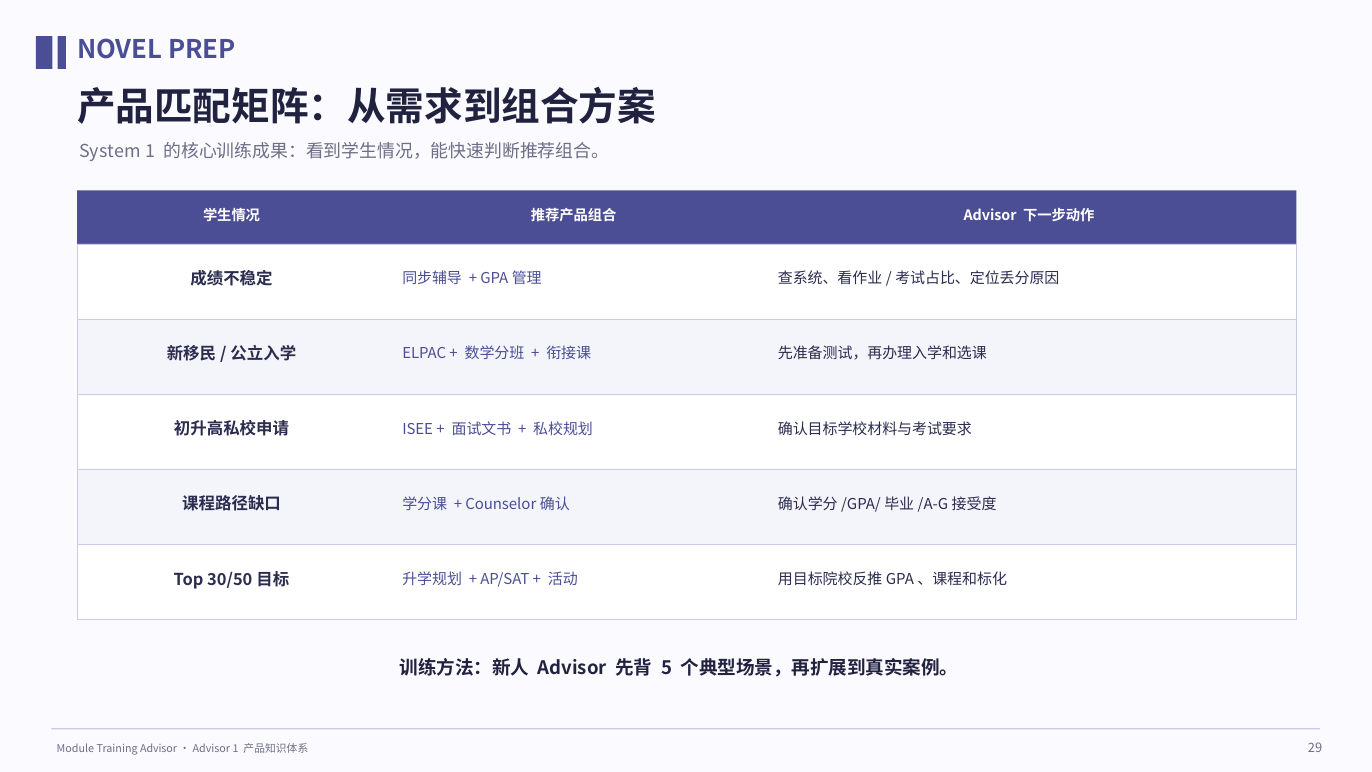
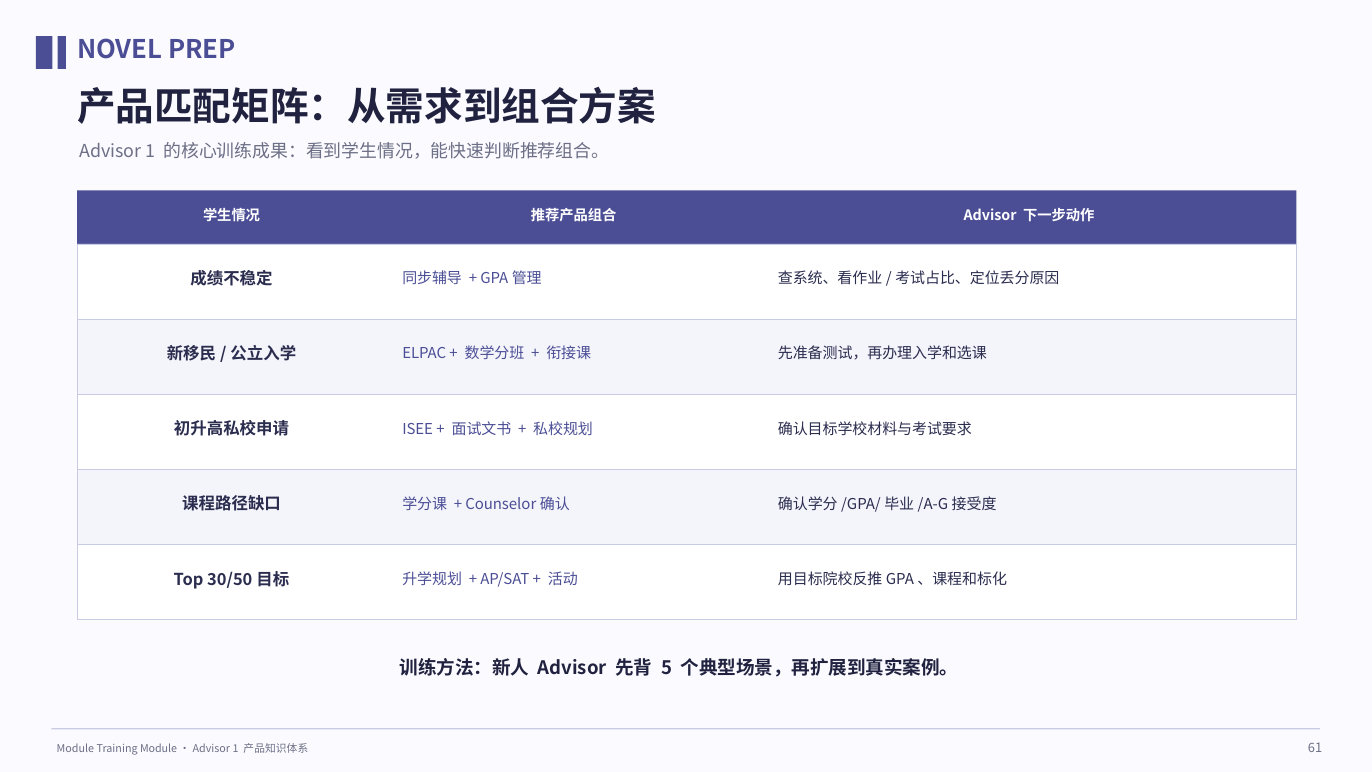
System at (110, 152): System -> Advisor
Training Advisor: Advisor -> Module
29: 29 -> 61
